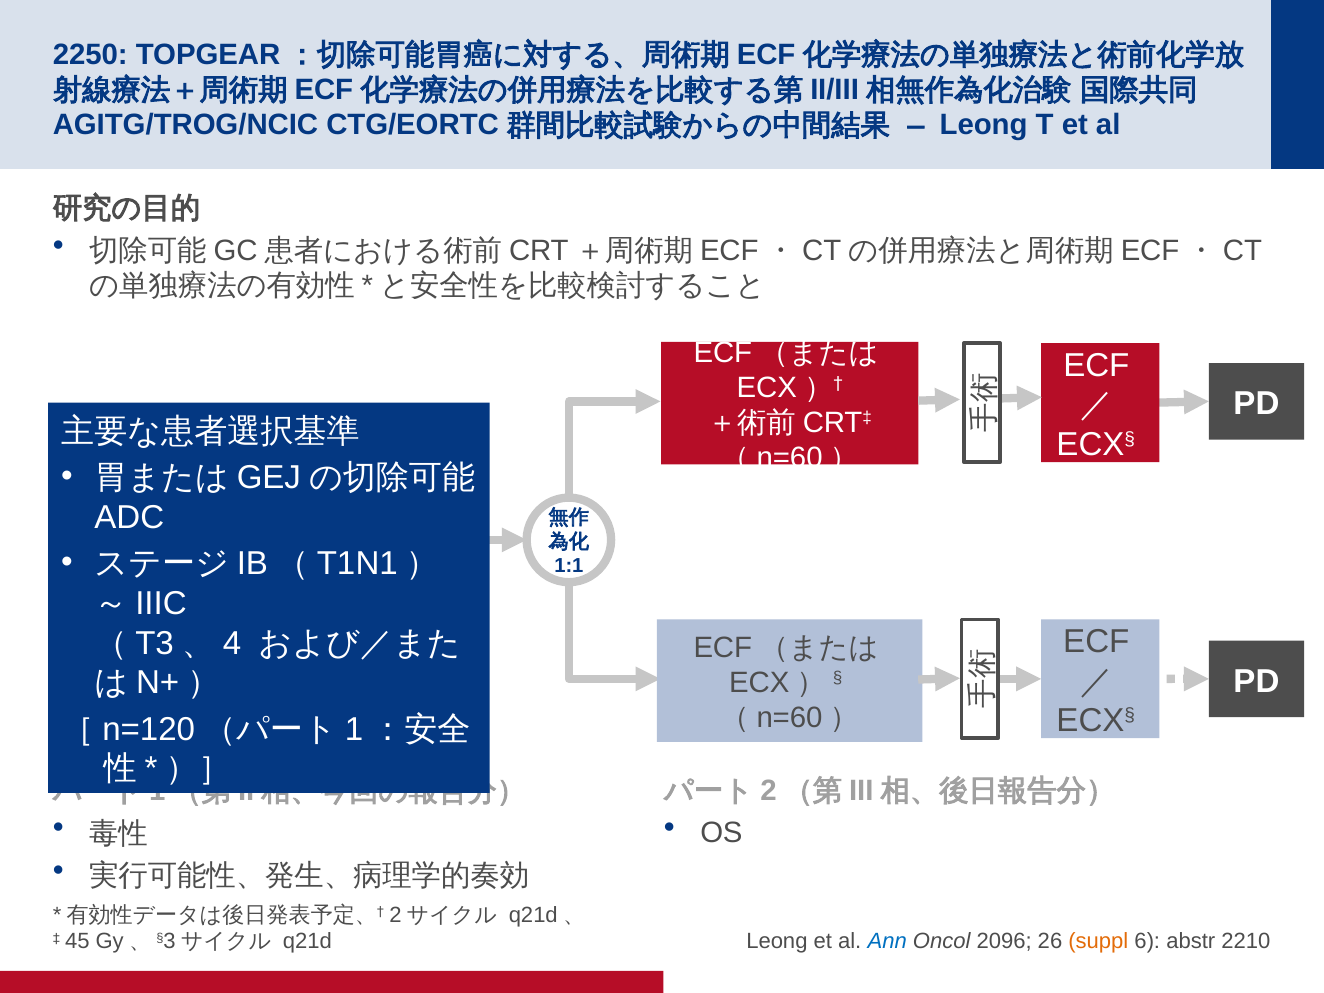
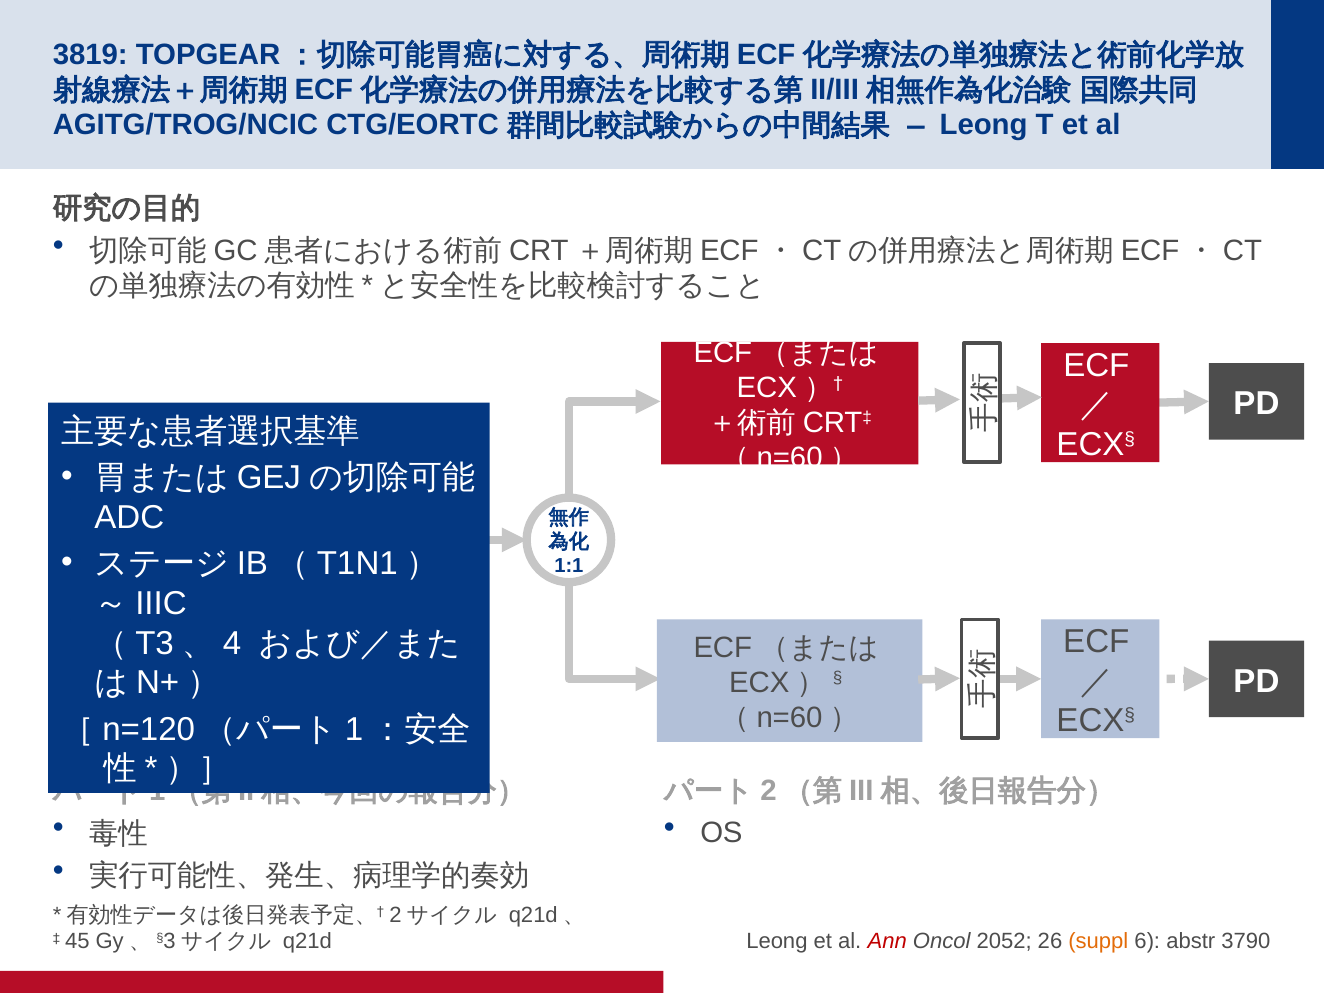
2250: 2250 -> 3819
Ann colour: blue -> red
2096: 2096 -> 2052
2210: 2210 -> 3790
